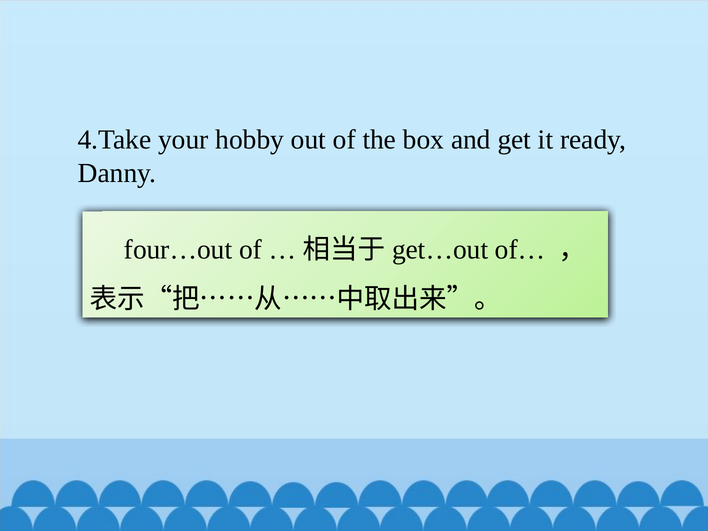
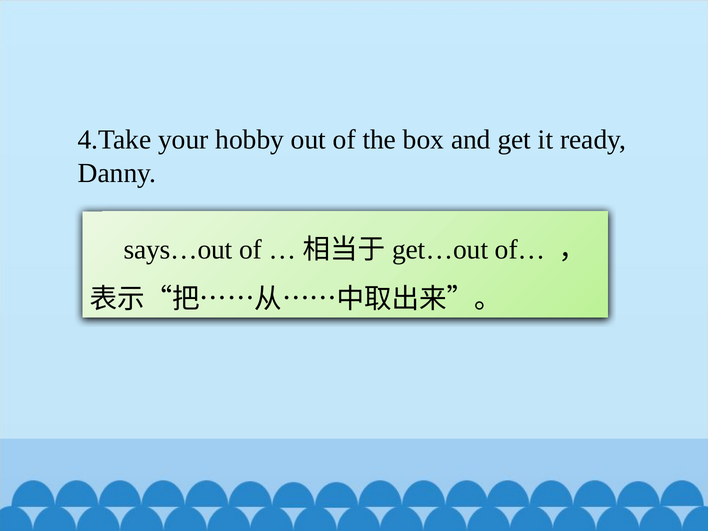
four…out: four…out -> says…out
